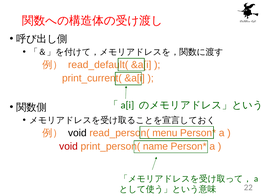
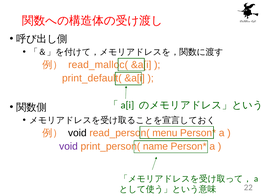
read_default(: read_default( -> read_malloc(
print_current(: print_current( -> print_default(
void at (68, 146) colour: red -> purple
